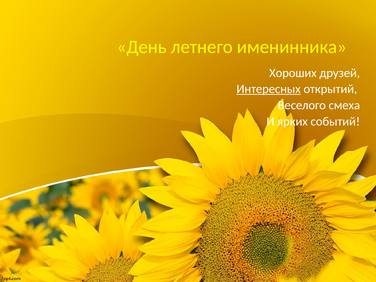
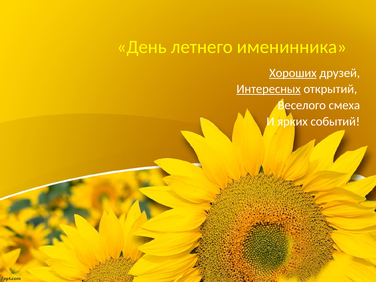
Хороших underline: none -> present
